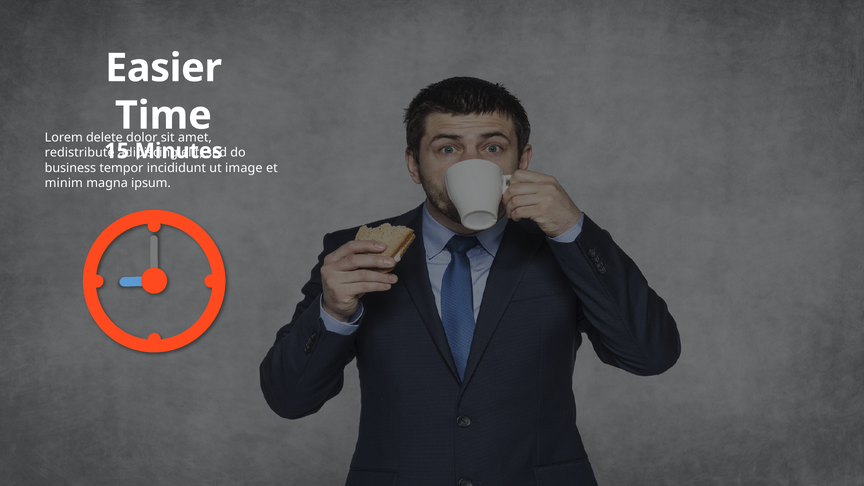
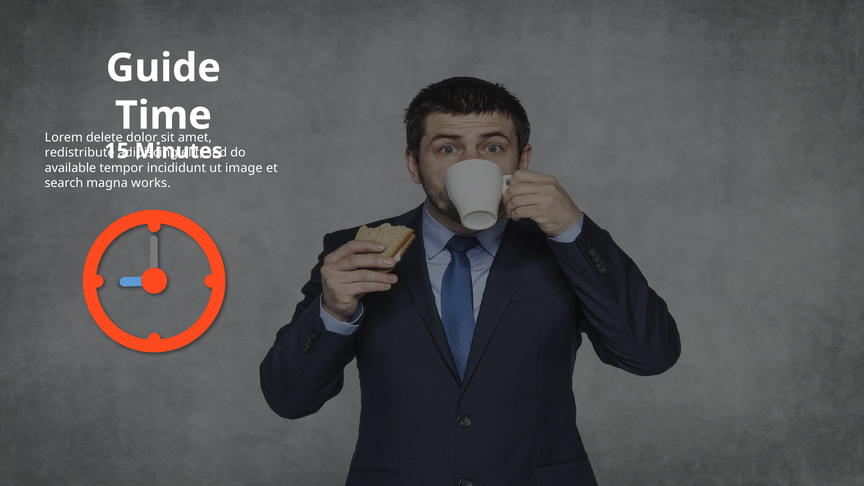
Easier: Easier -> Guide
business: business -> available
minim: minim -> search
ipsum: ipsum -> works
